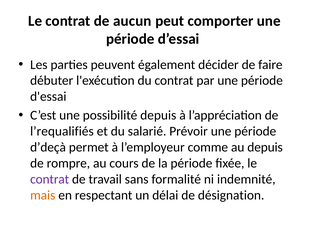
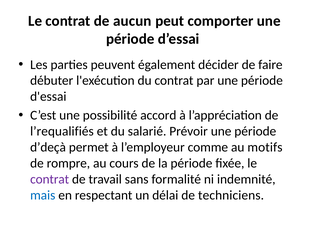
possibilité depuis: depuis -> accord
au depuis: depuis -> motifs
mais colour: orange -> blue
désignation: désignation -> techniciens
